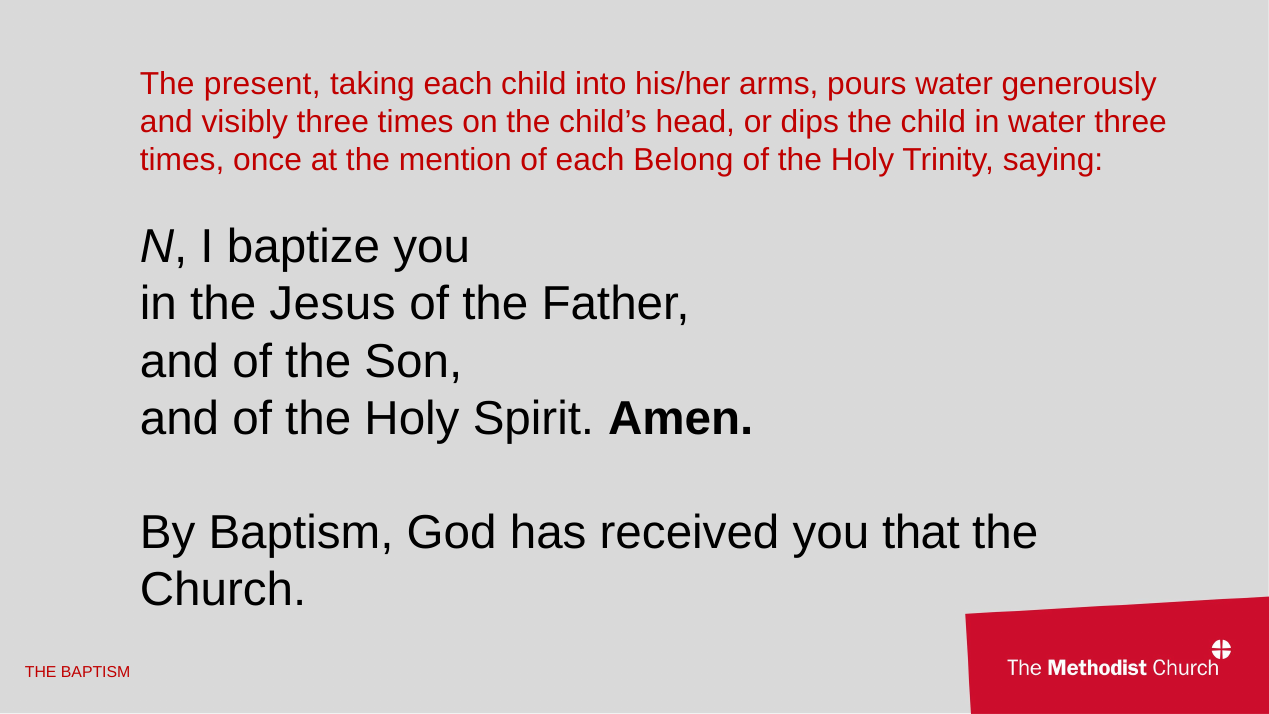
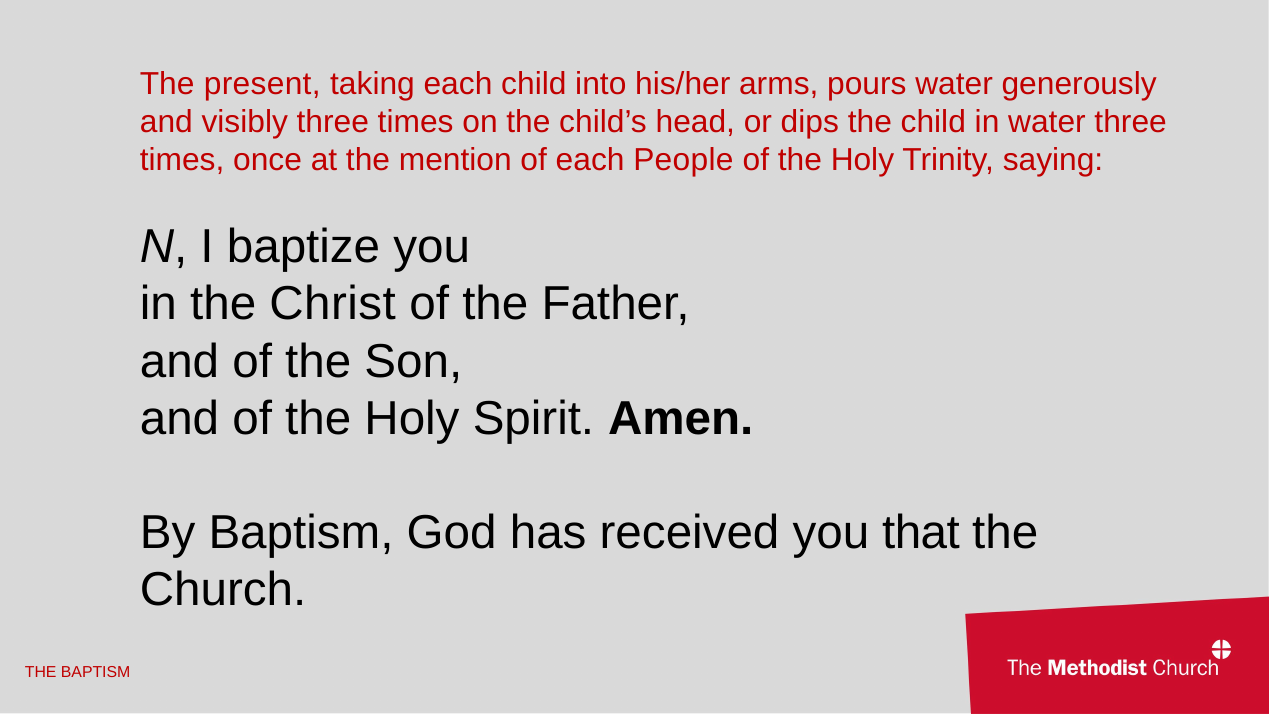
Belong: Belong -> People
Jesus: Jesus -> Christ
